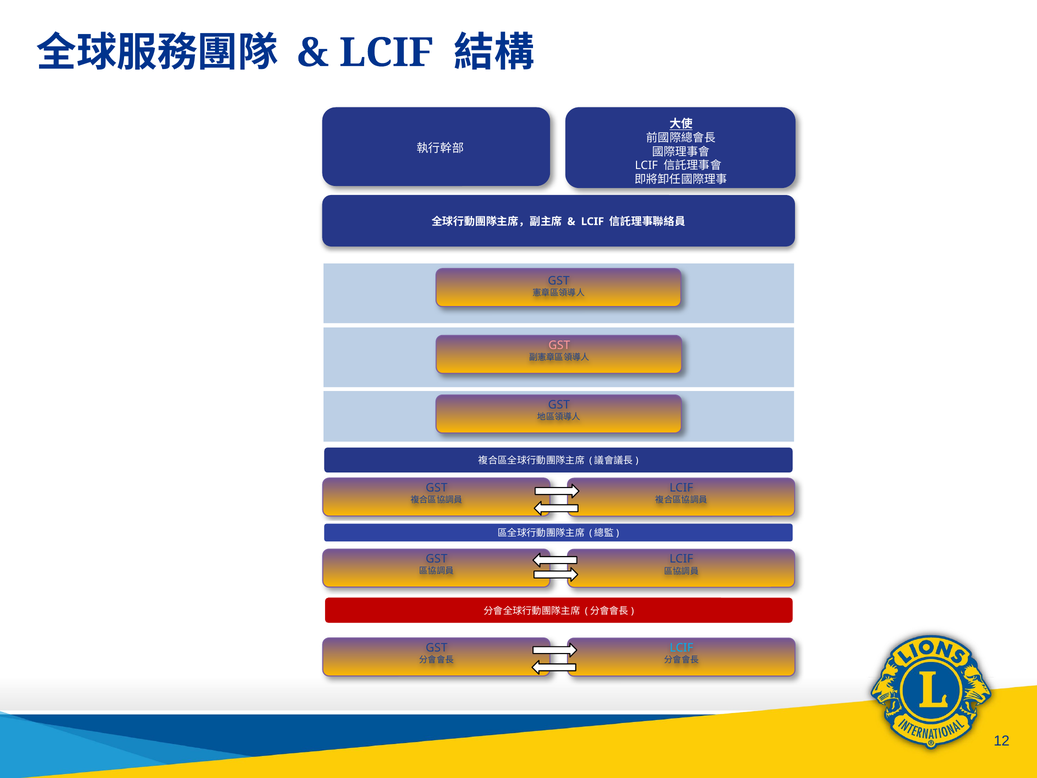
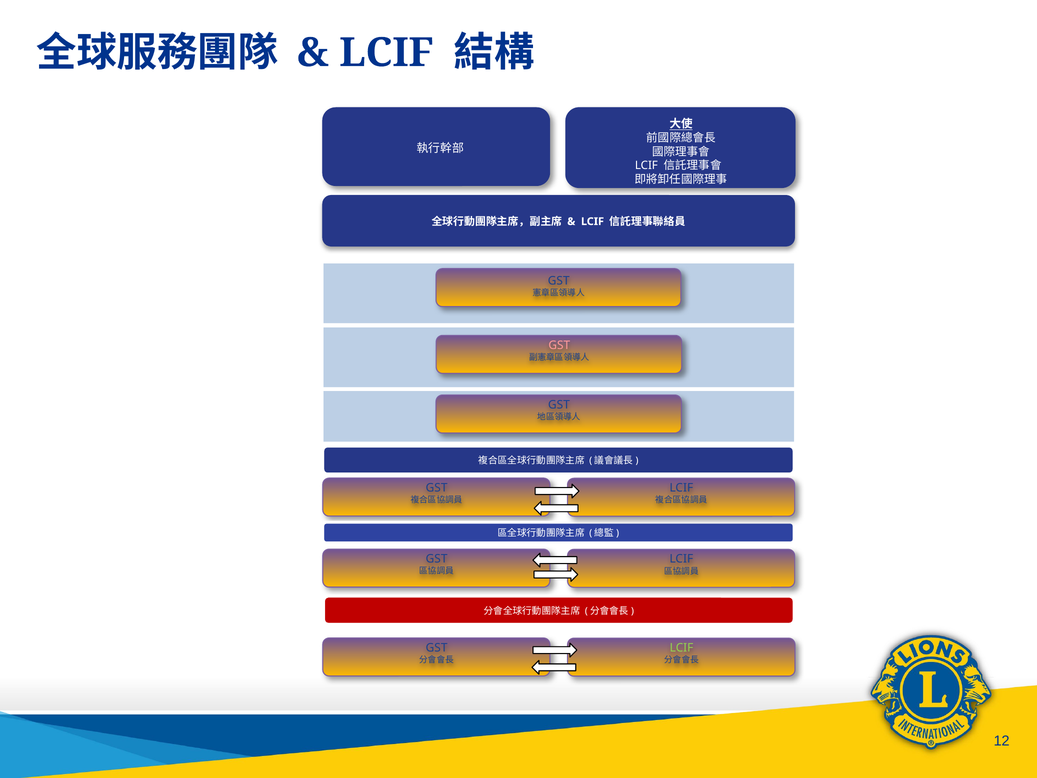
LCIF at (681, 648) colour: light blue -> light green
